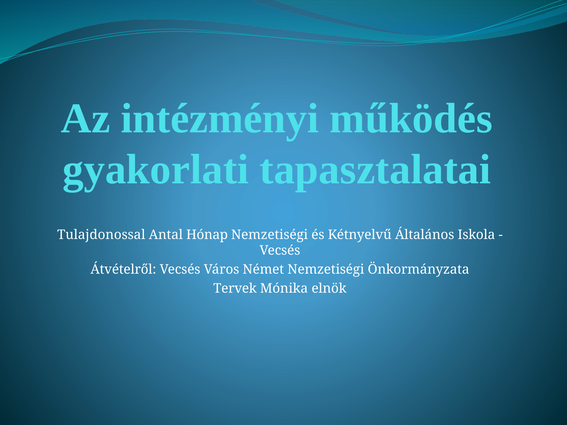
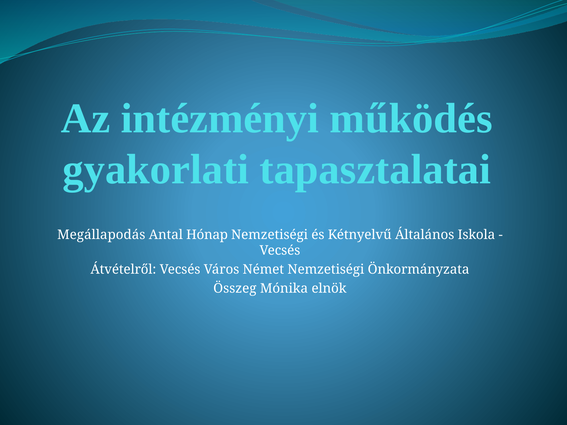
Tulajdonossal: Tulajdonossal -> Megállapodás
Tervek: Tervek -> Összeg
